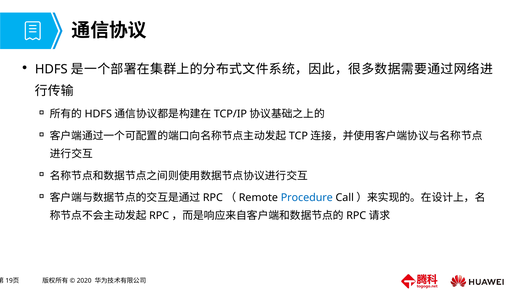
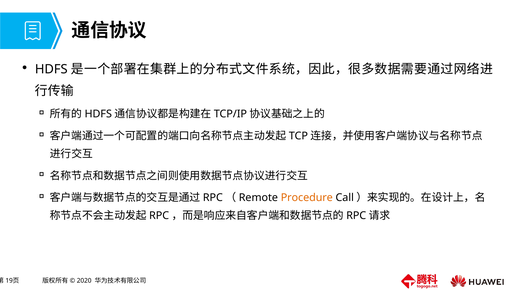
Procedure colour: blue -> orange
